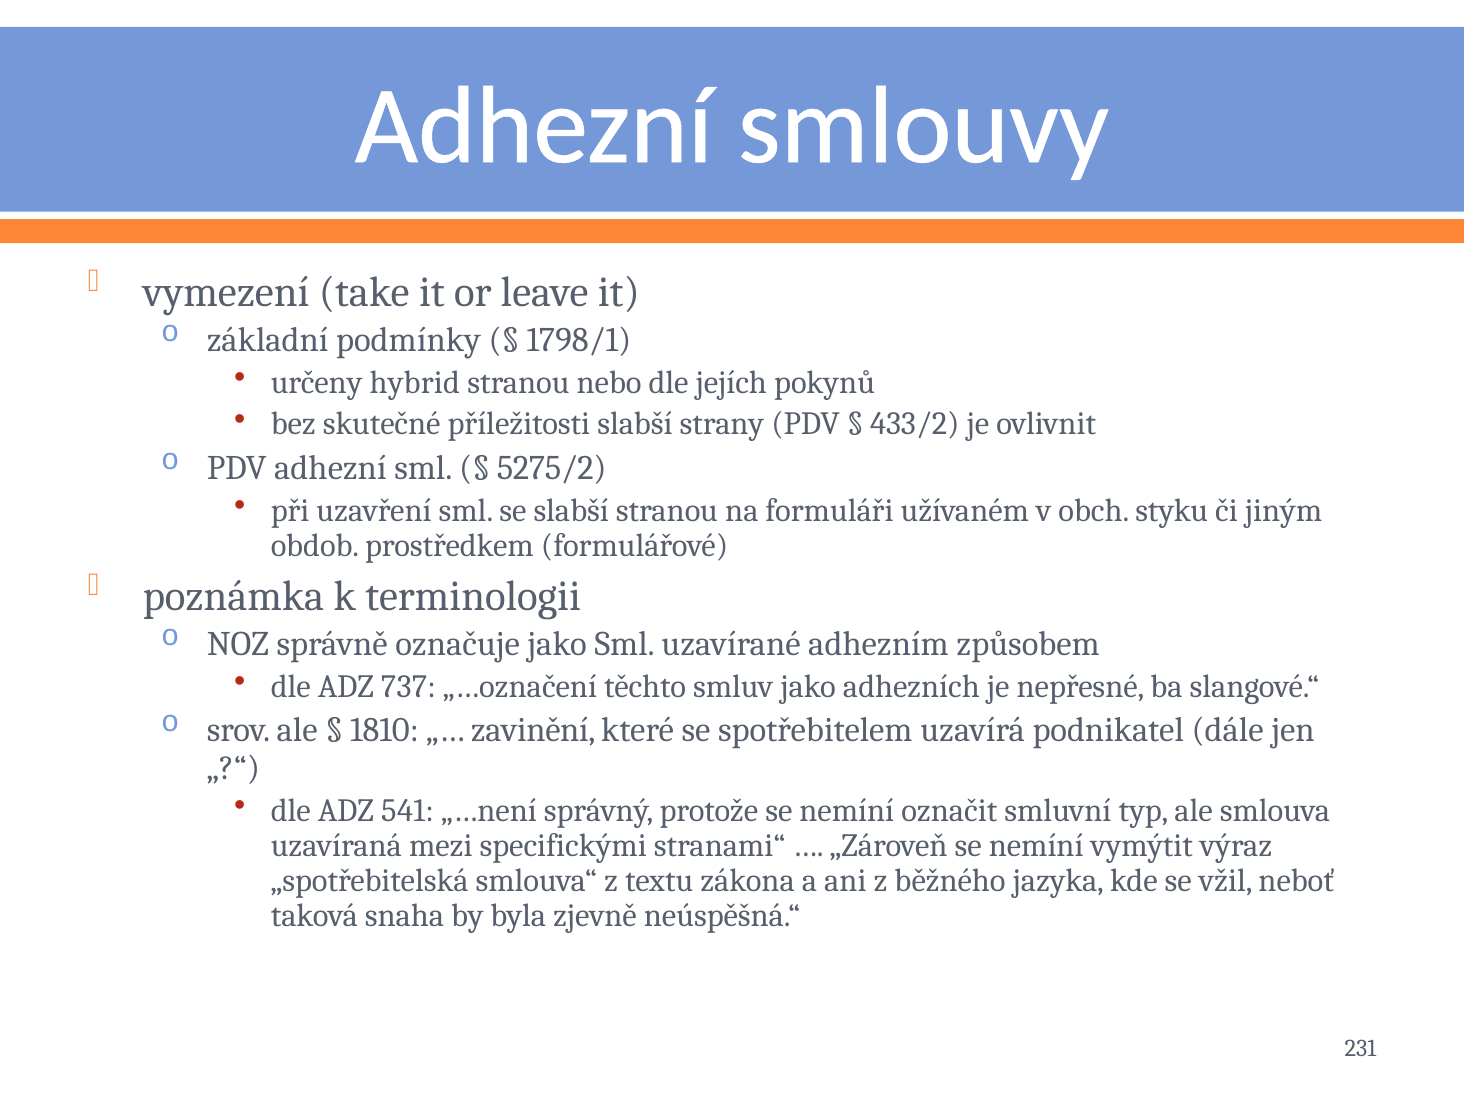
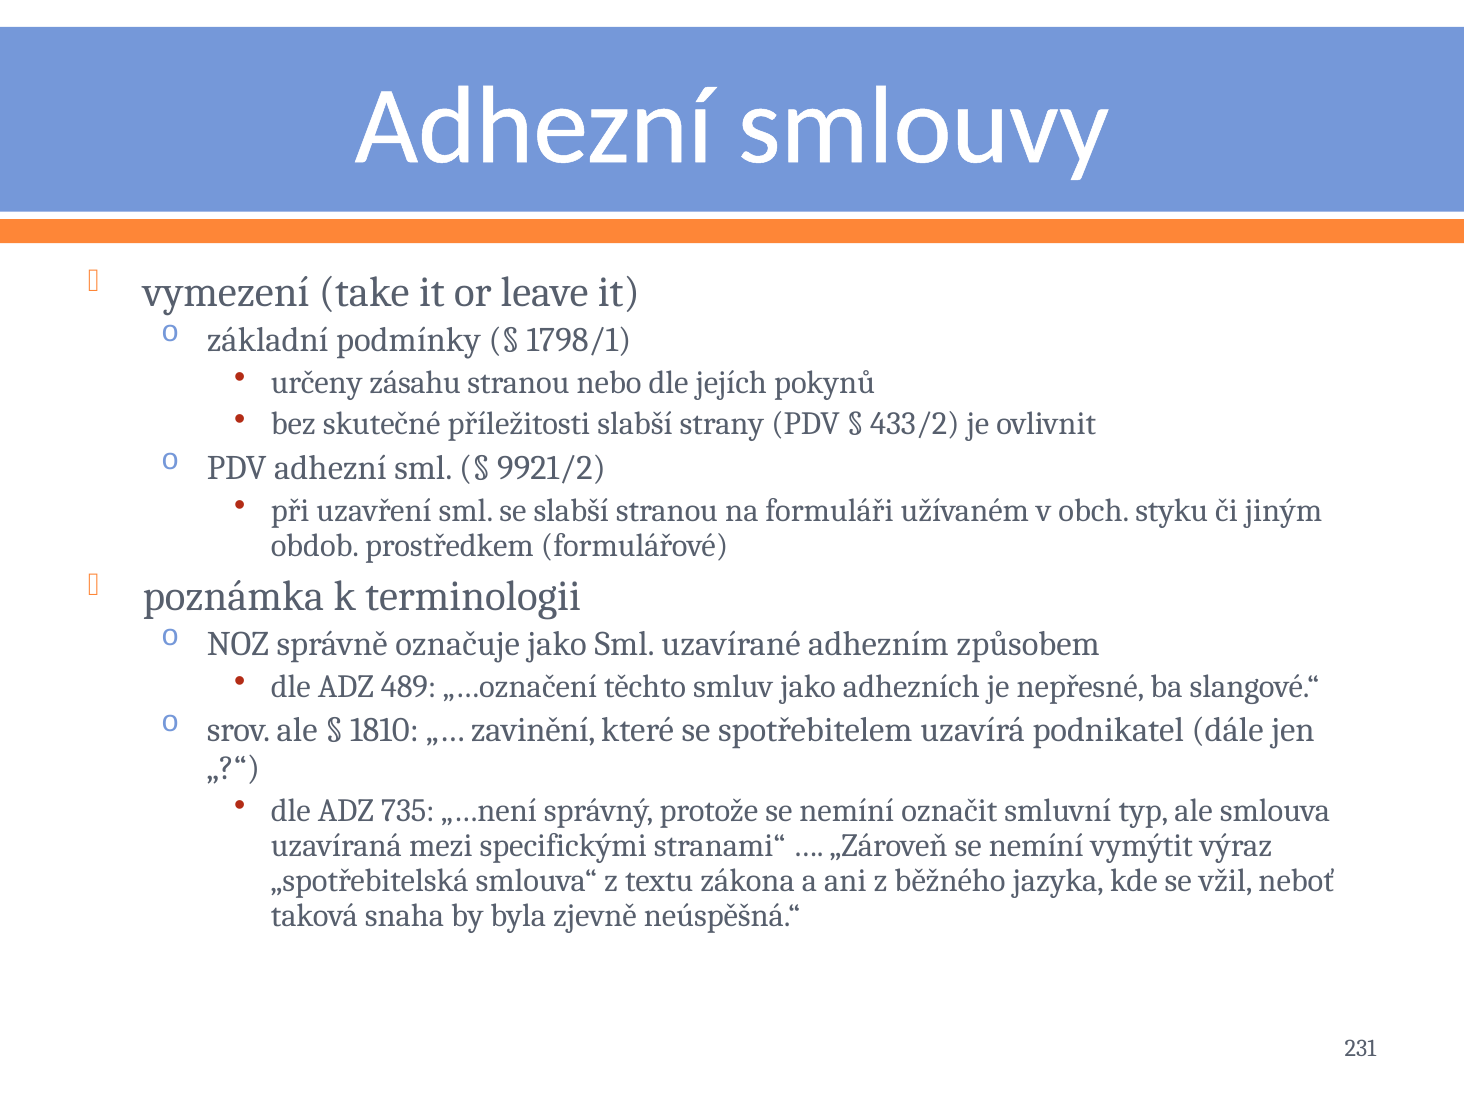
hybrid: hybrid -> zásahu
5275/2: 5275/2 -> 9921/2
737: 737 -> 489
541: 541 -> 735
